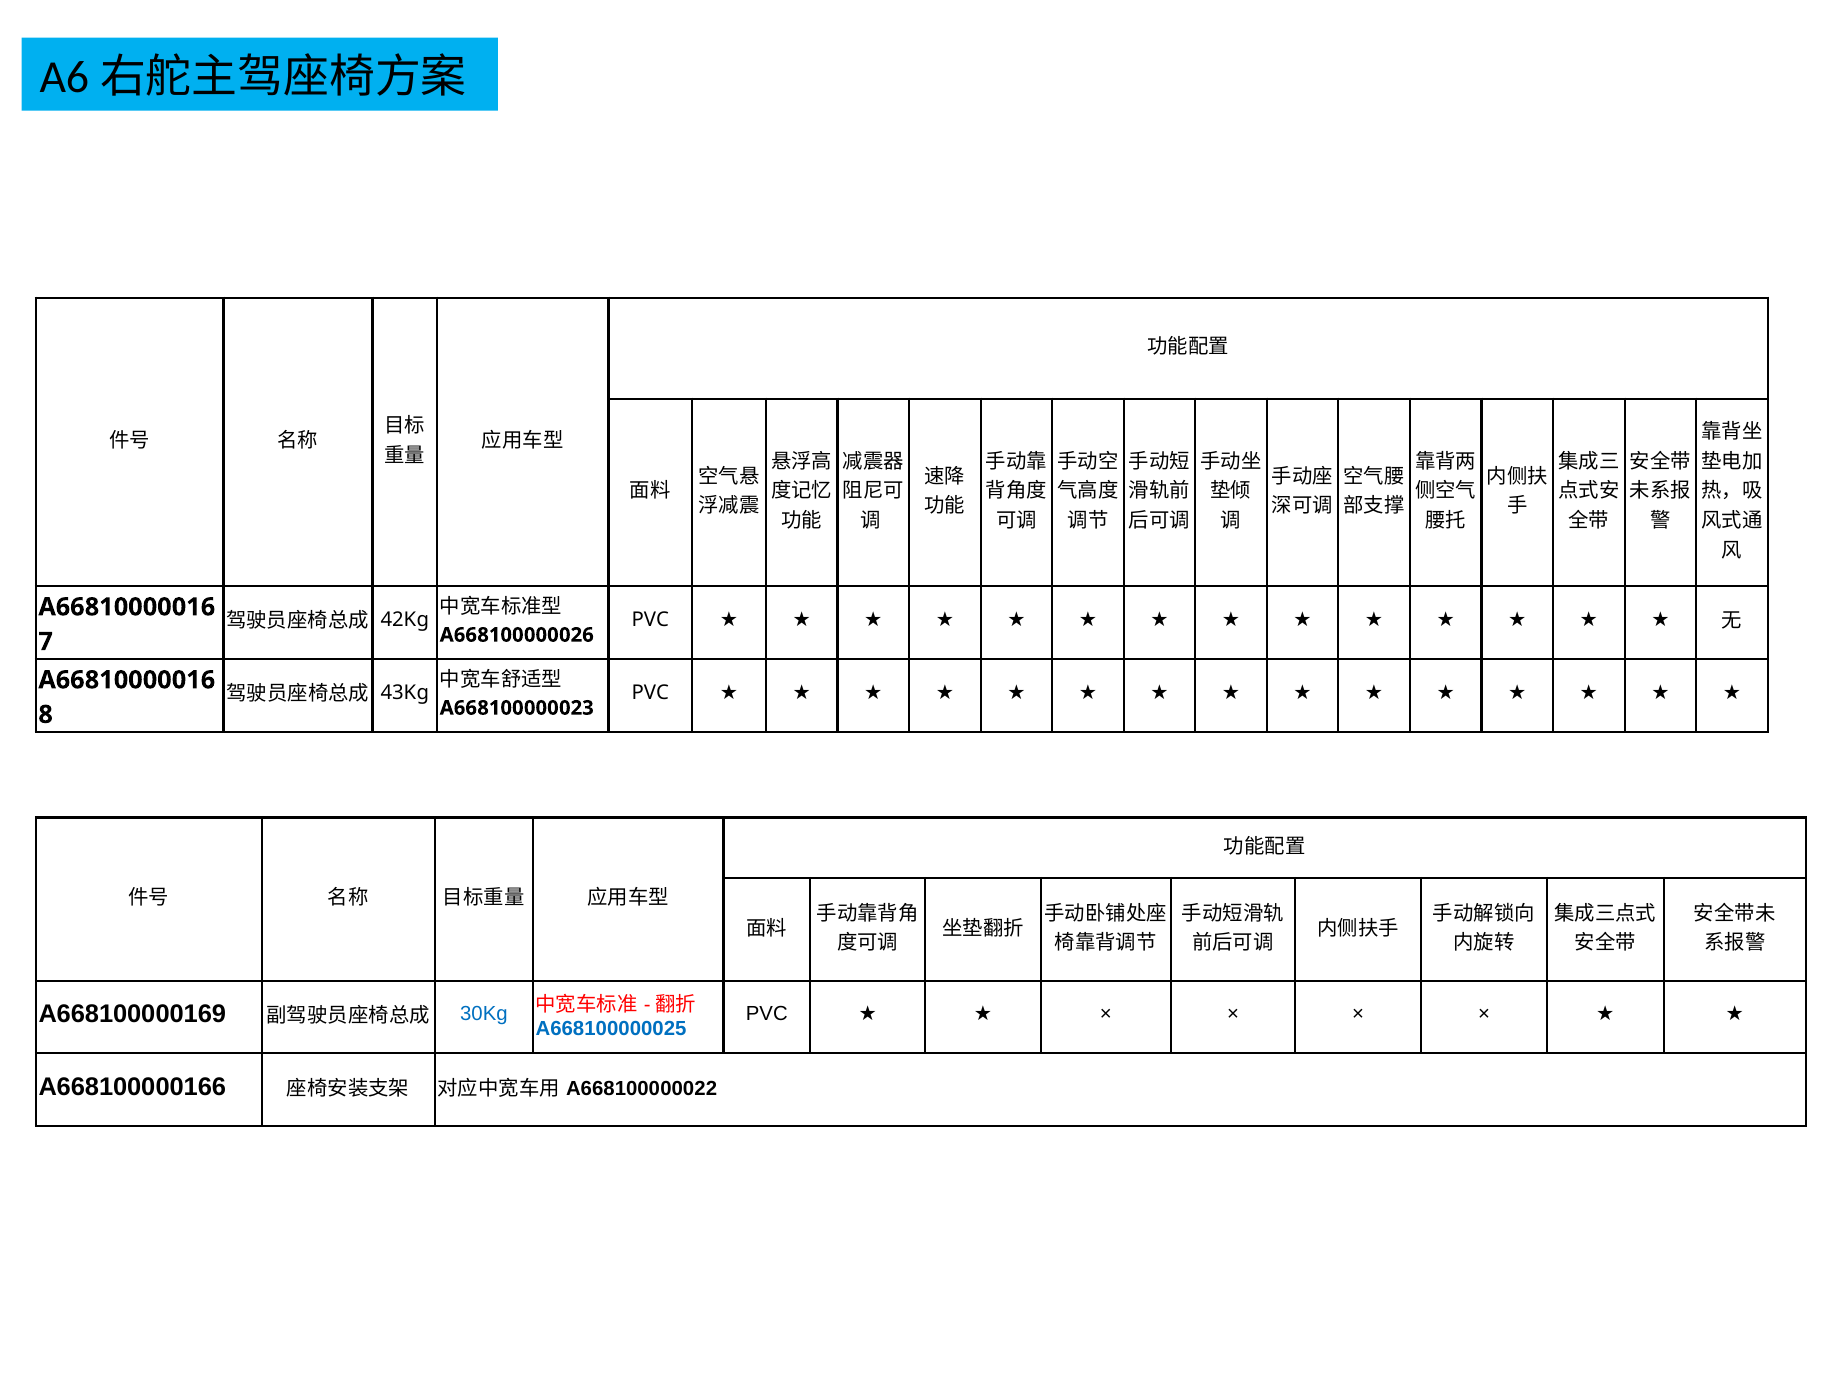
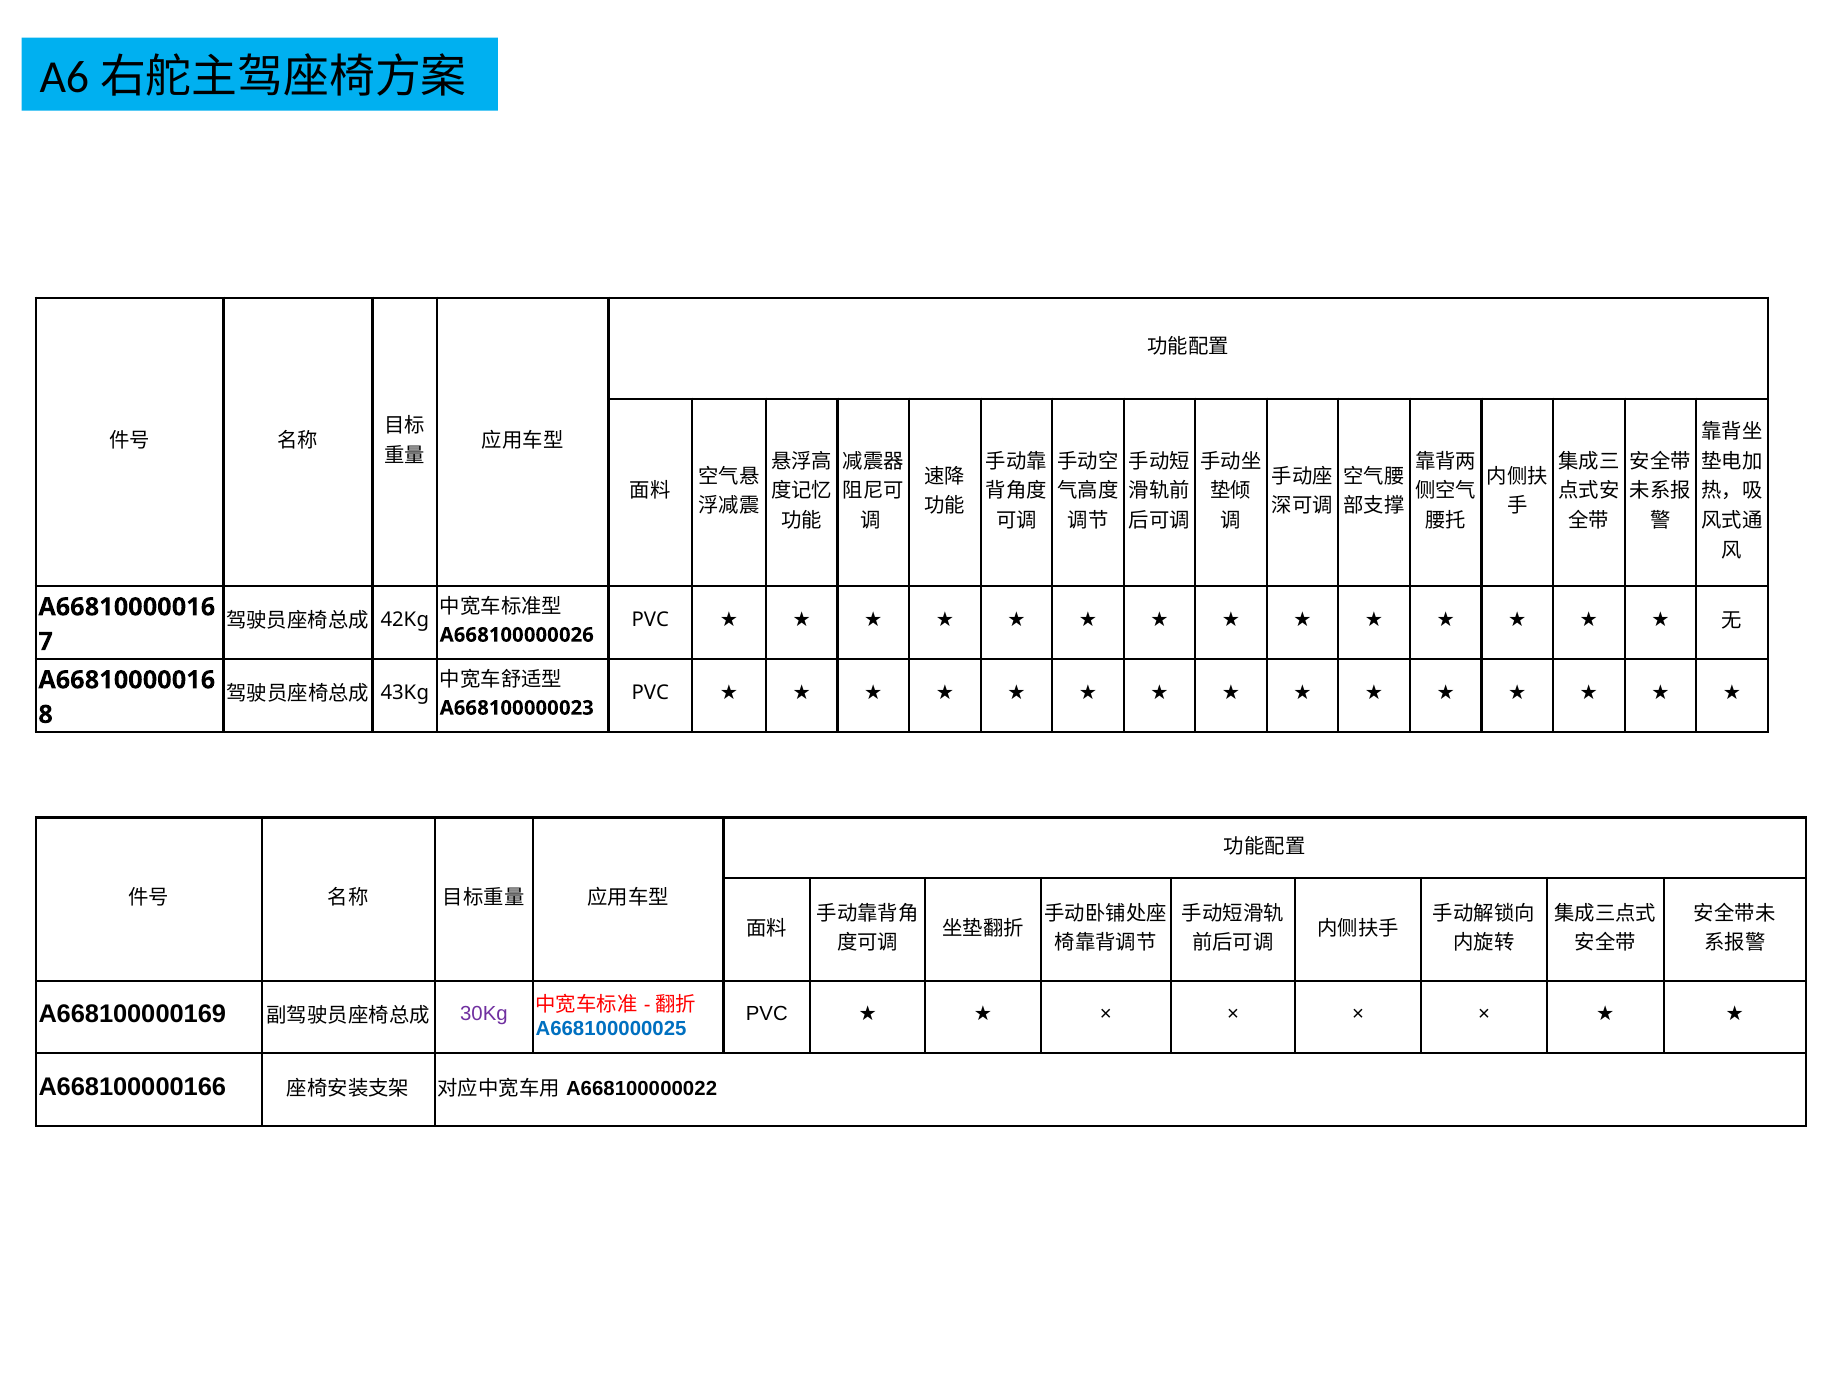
30Kg colour: blue -> purple
